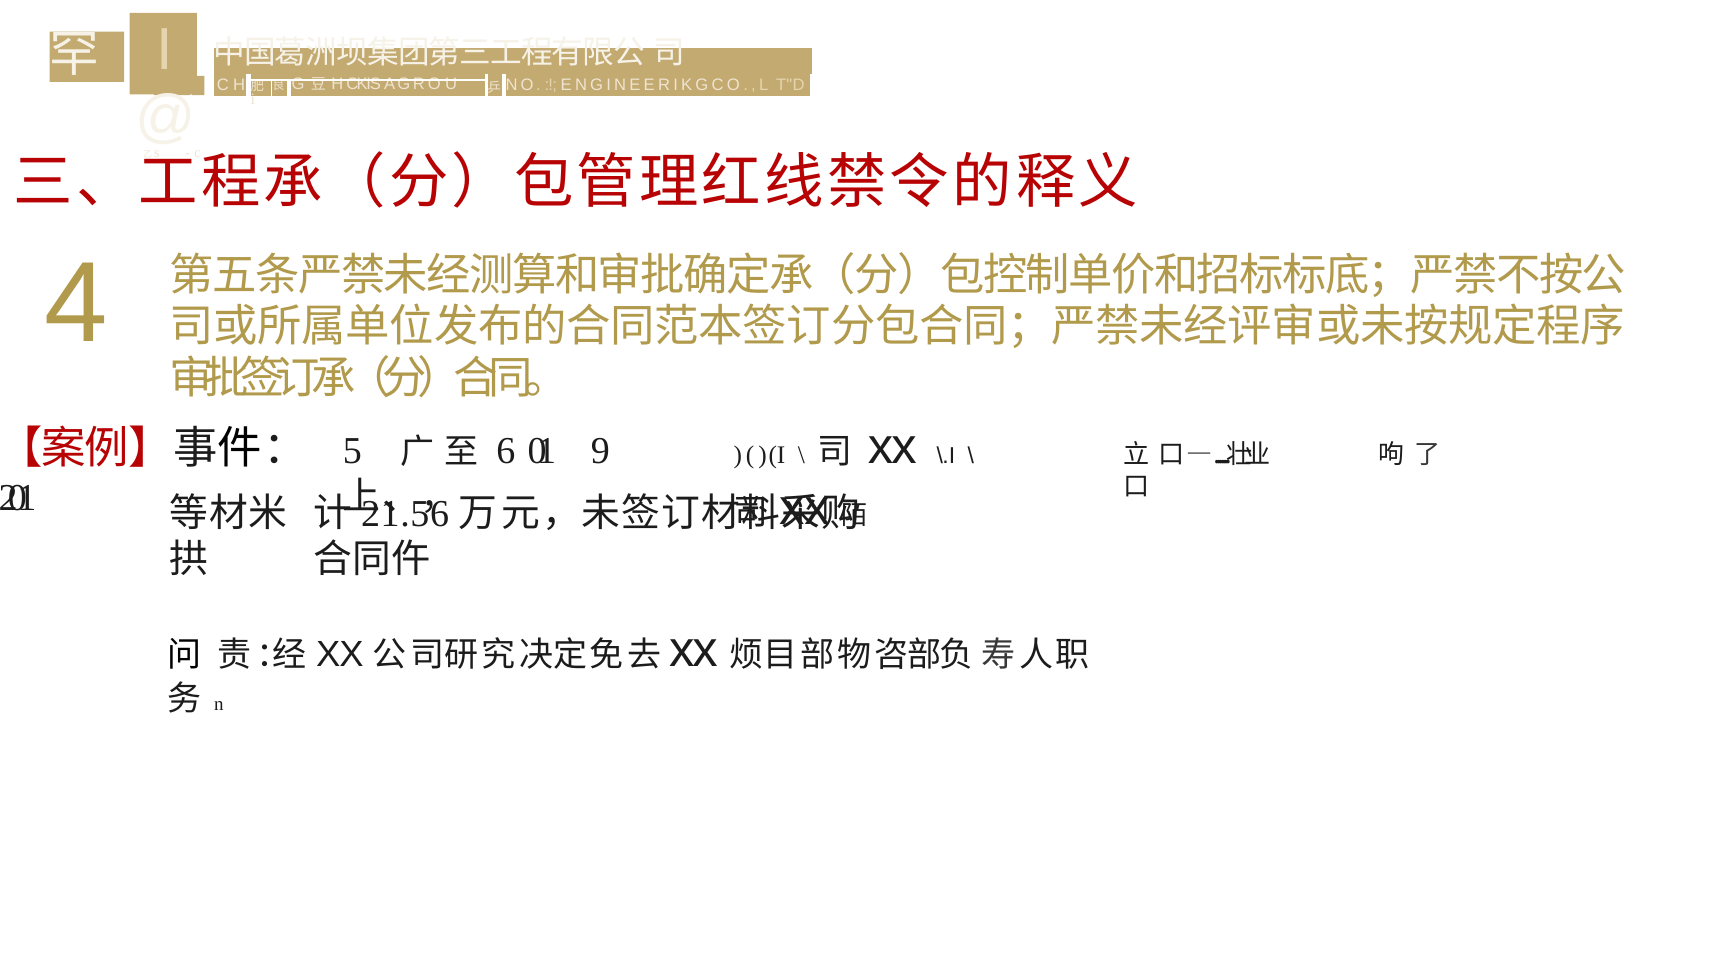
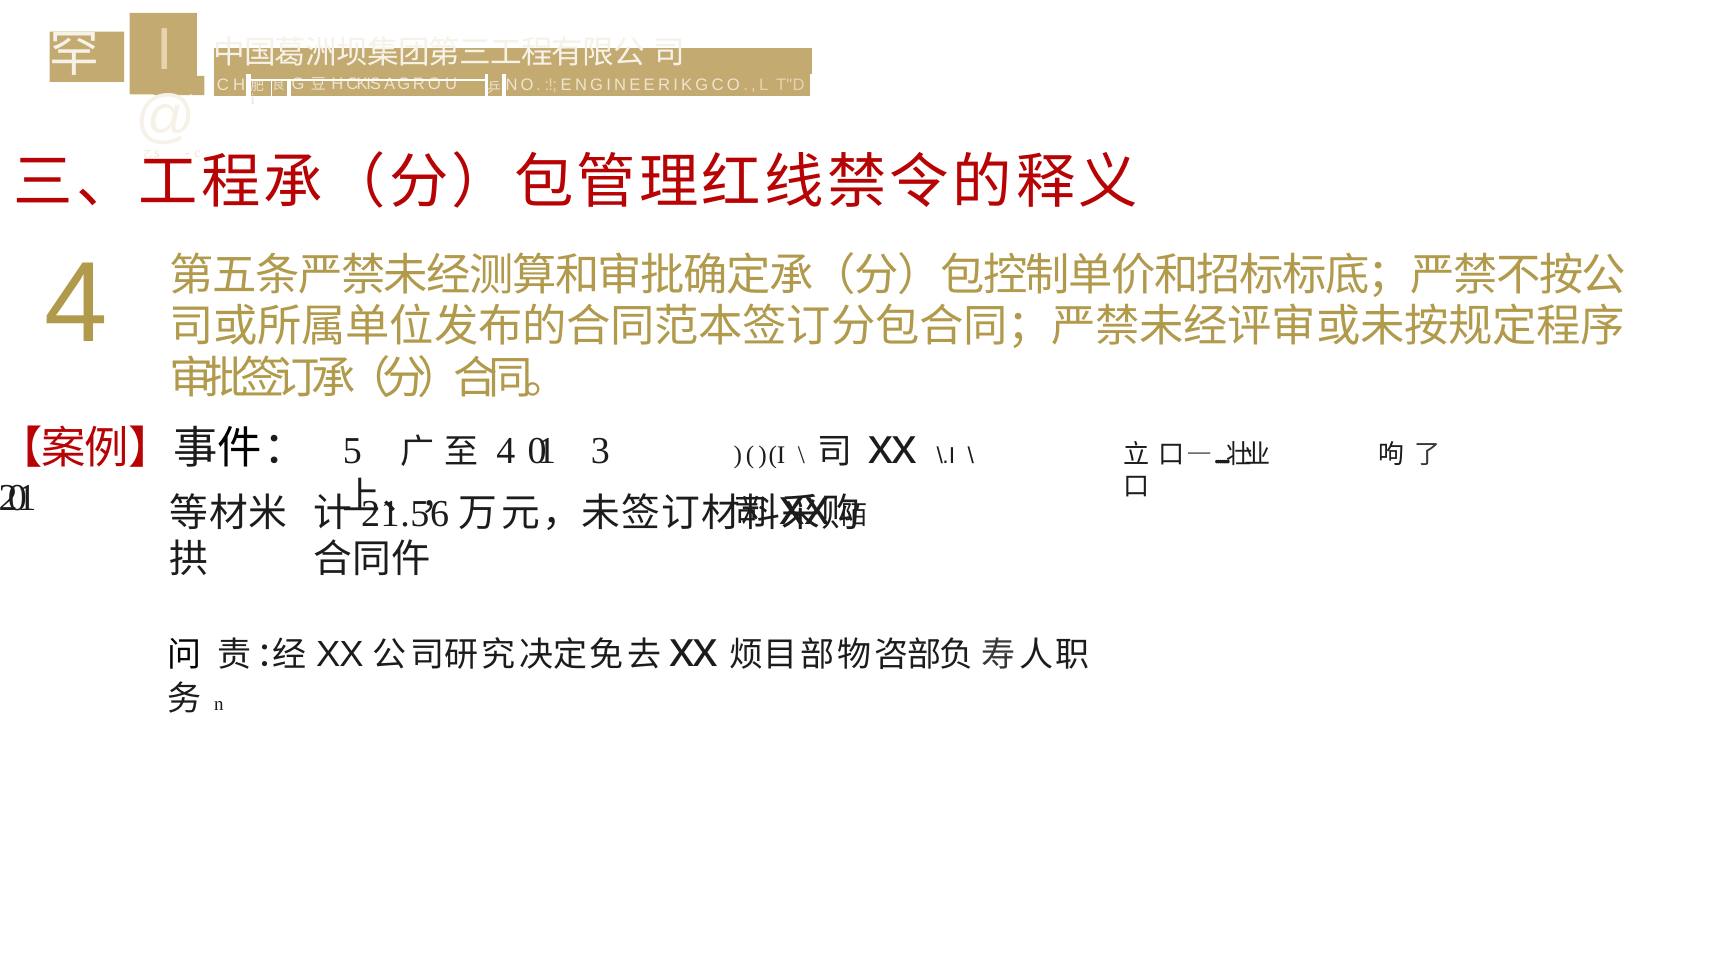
6 at (506, 451): 6 -> 4
9: 9 -> 3
